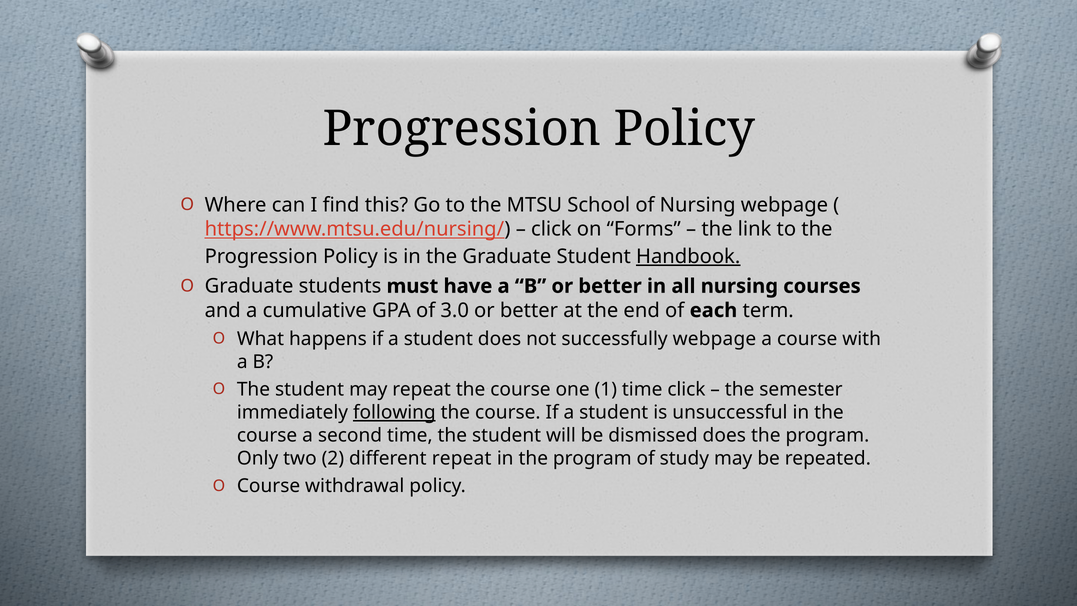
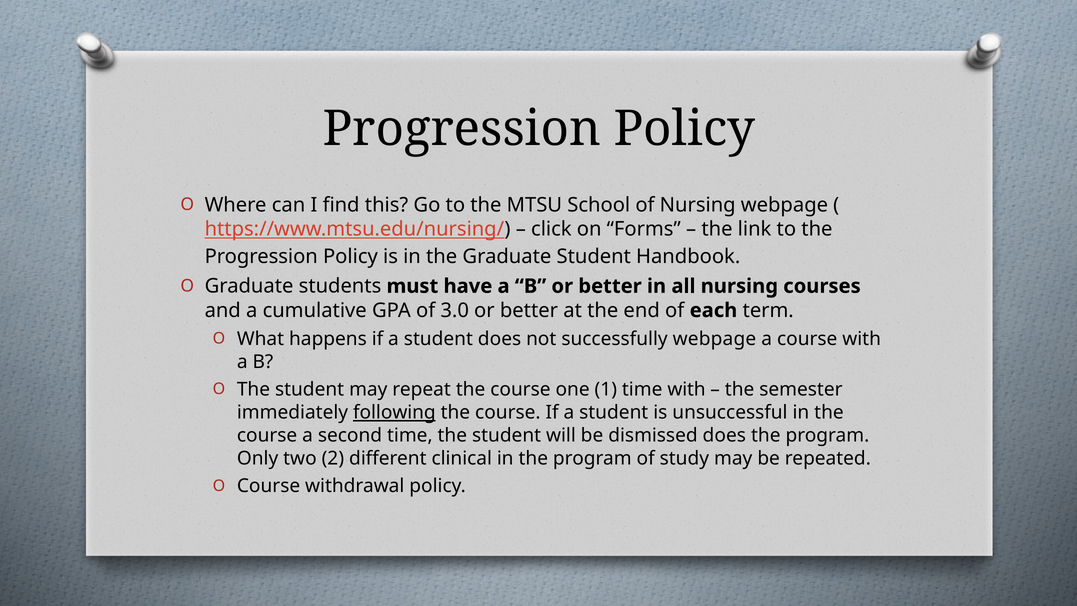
Handbook underline: present -> none
time click: click -> with
different repeat: repeat -> clinical
